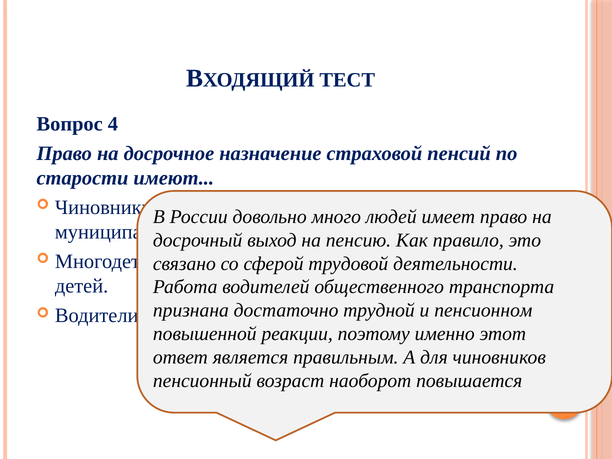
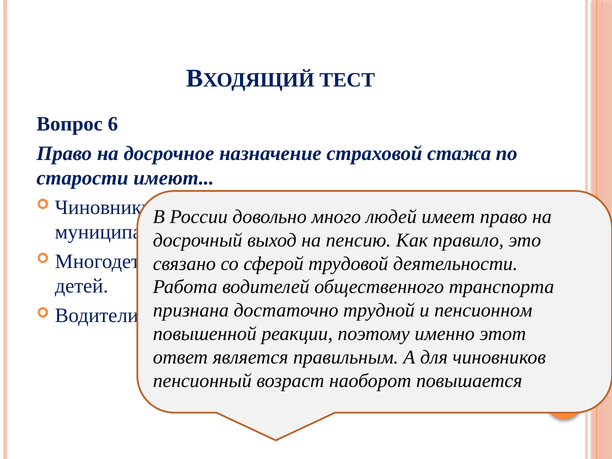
4: 4 -> 6
пенсий: пенсий -> стажа
